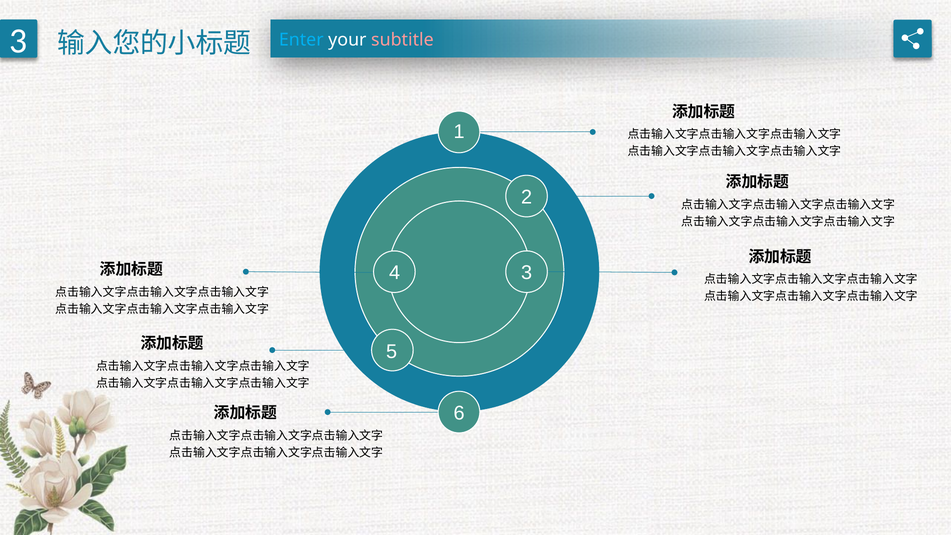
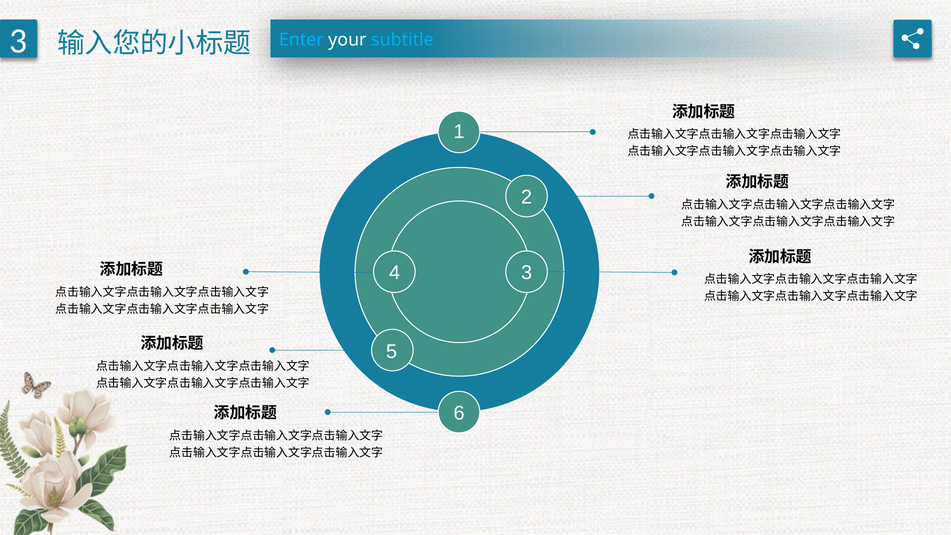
subtitle colour: pink -> light blue
